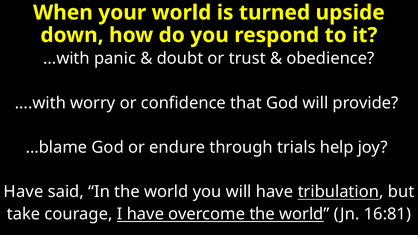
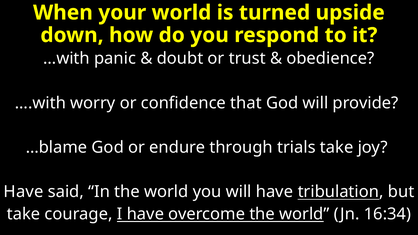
trials help: help -> take
16:81: 16:81 -> 16:34
